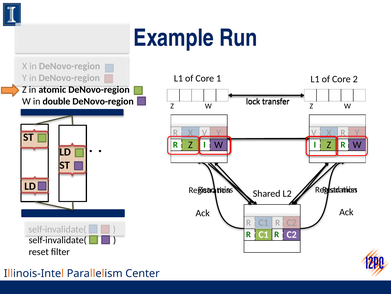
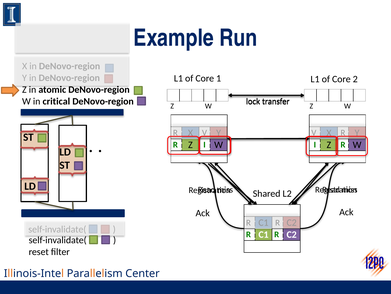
double: double -> critical
